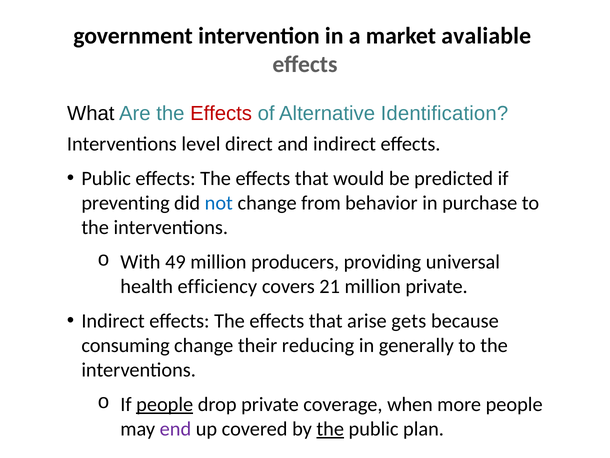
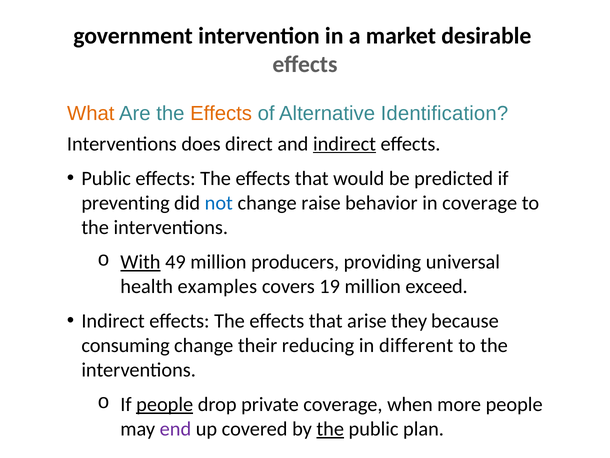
avaliable: avaliable -> desirable
What colour: black -> orange
Effects at (221, 113) colour: red -> orange
level: level -> does
indirect at (345, 144) underline: none -> present
from: from -> raise
in purchase: purchase -> coverage
With underline: none -> present
efficiency: efficiency -> examples
21: 21 -> 19
million private: private -> exceed
gets: gets -> they
generally: generally -> different
